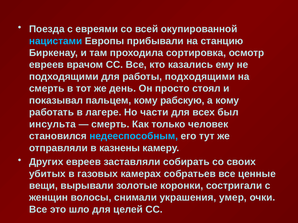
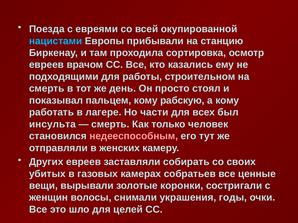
работы подходящими: подходящими -> строительном
недееспособным colour: light blue -> pink
казнены: казнены -> женских
умер: умер -> годы
